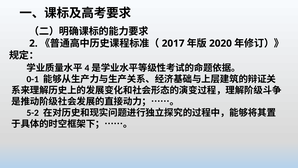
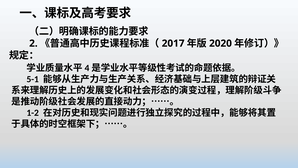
0-1: 0-1 -> 5-1
5-2: 5-2 -> 1-2
